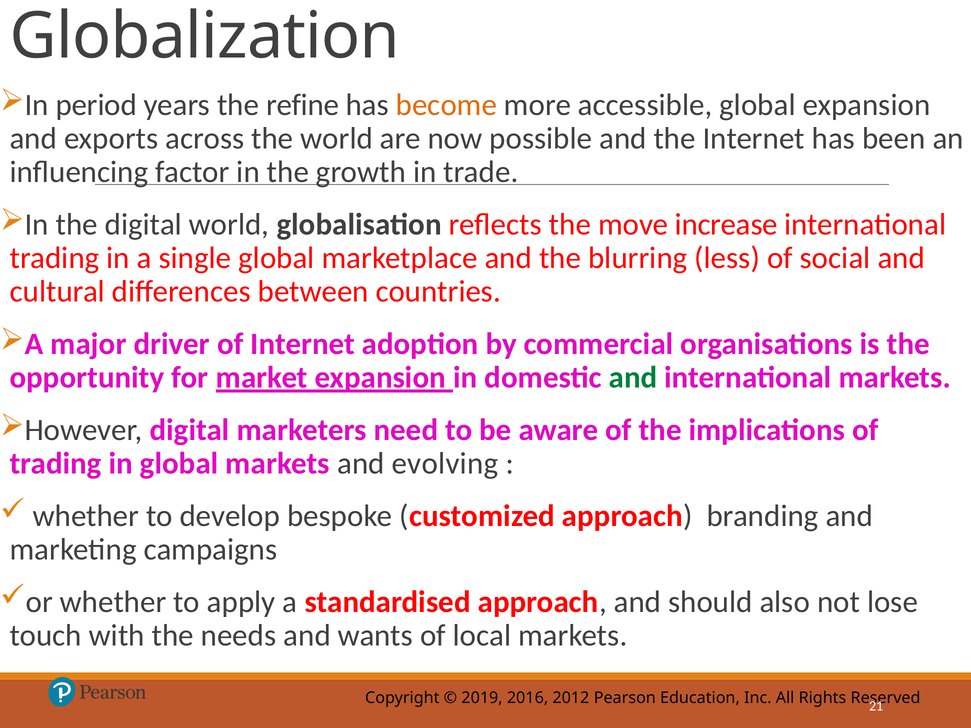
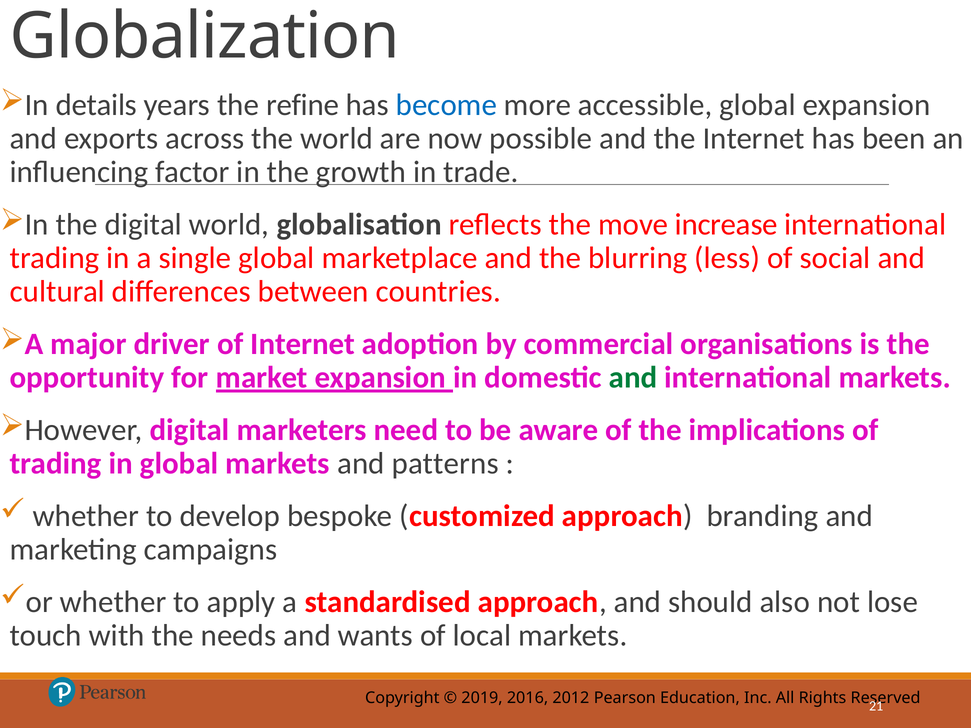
period: period -> details
become colour: orange -> blue
evolving: evolving -> patterns
